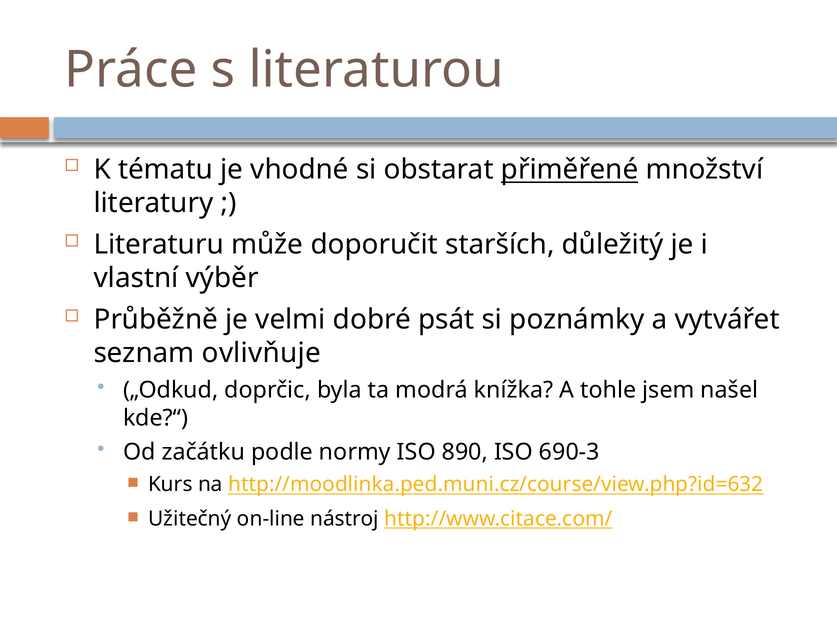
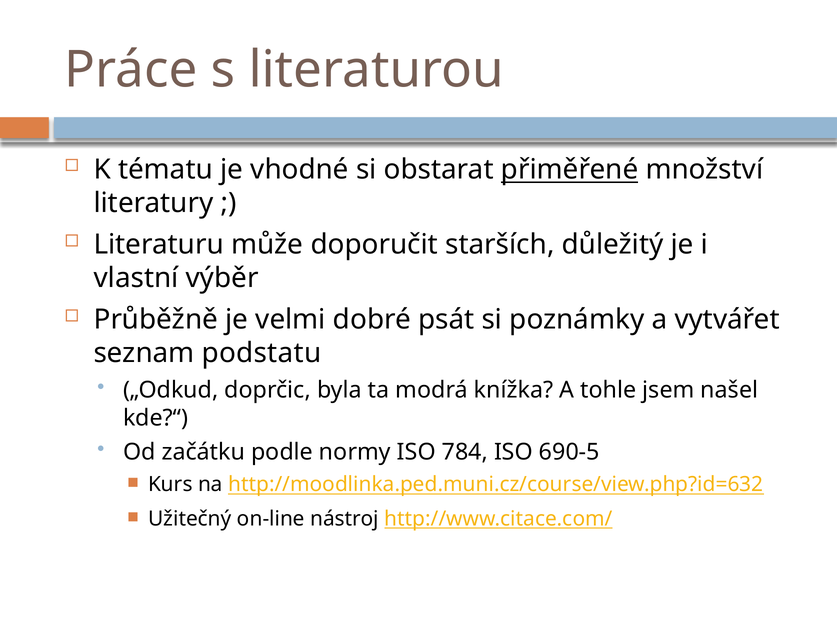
ovlivňuje: ovlivňuje -> podstatu
890: 890 -> 784
690-3: 690-3 -> 690-5
